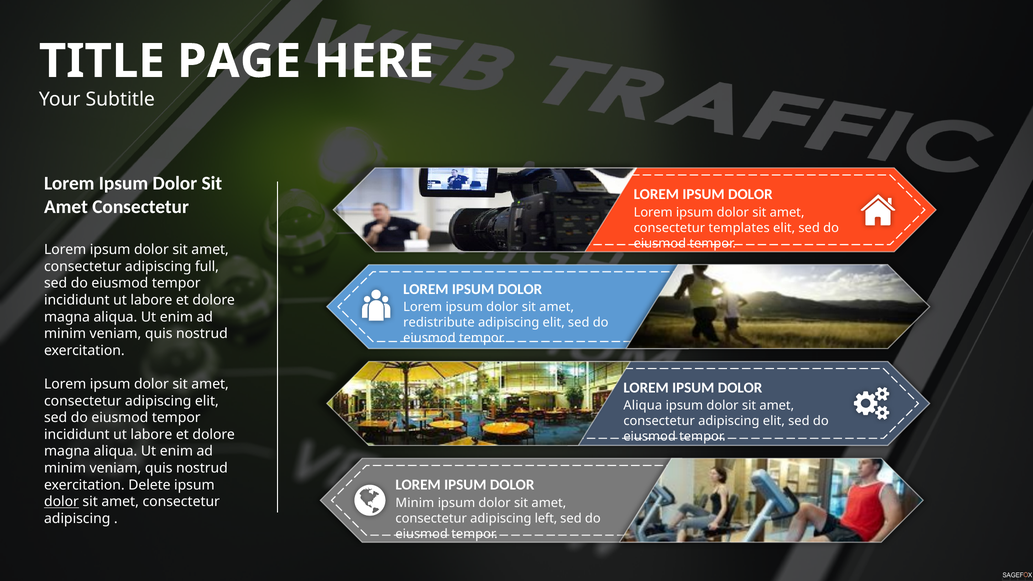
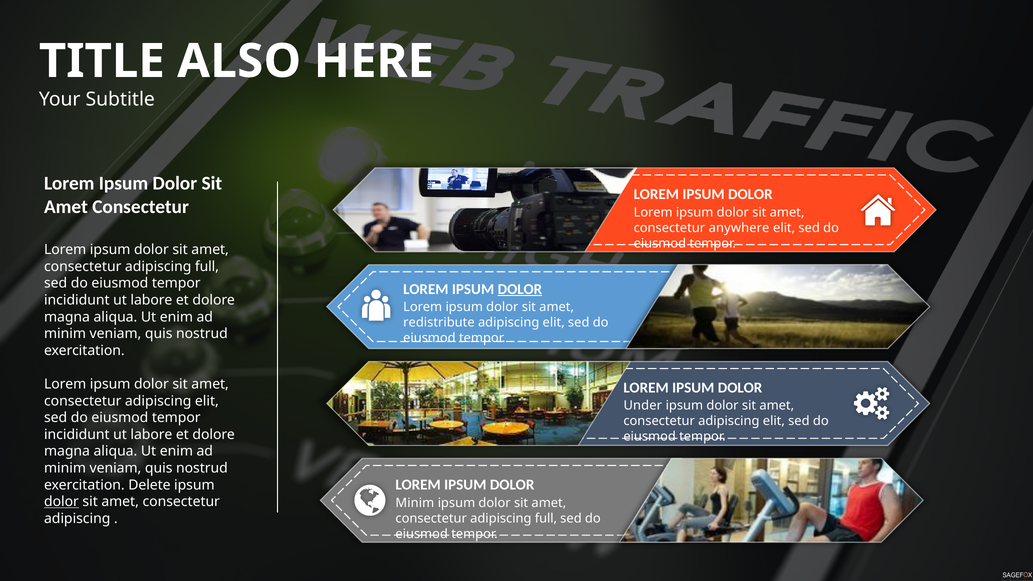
PAGE: PAGE -> ALSO
templates: templates -> anywhere
DOLOR at (520, 289) underline: none -> present
Aliqua at (643, 406): Aliqua -> Under
left at (546, 518): left -> full
